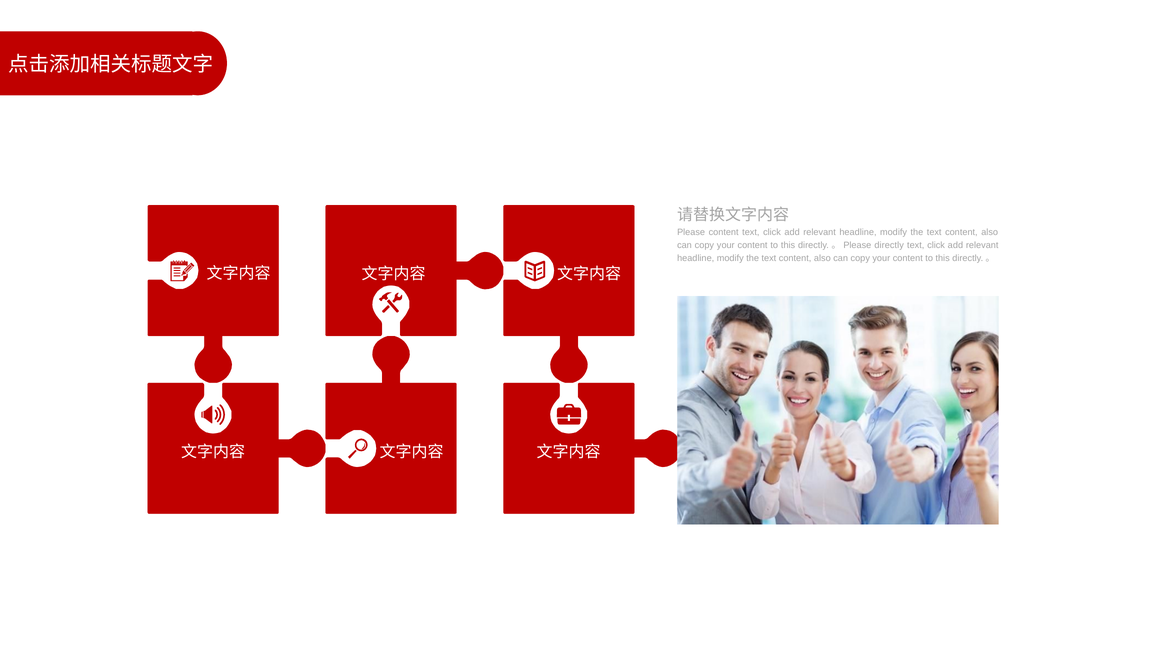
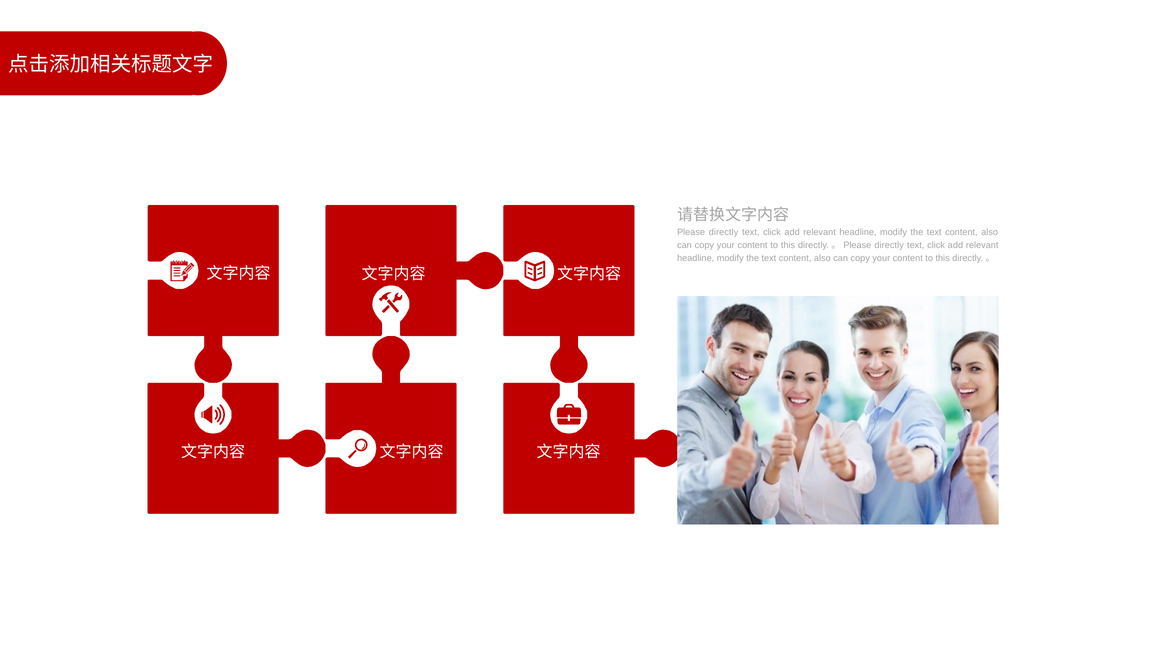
content at (724, 233): content -> directly
